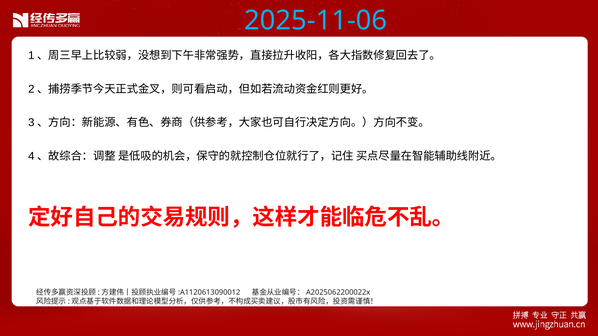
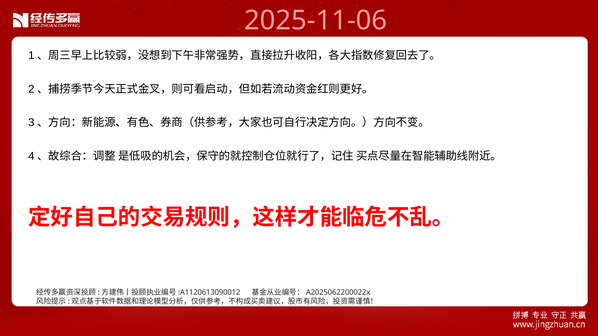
2025-11-06 colour: light blue -> pink
